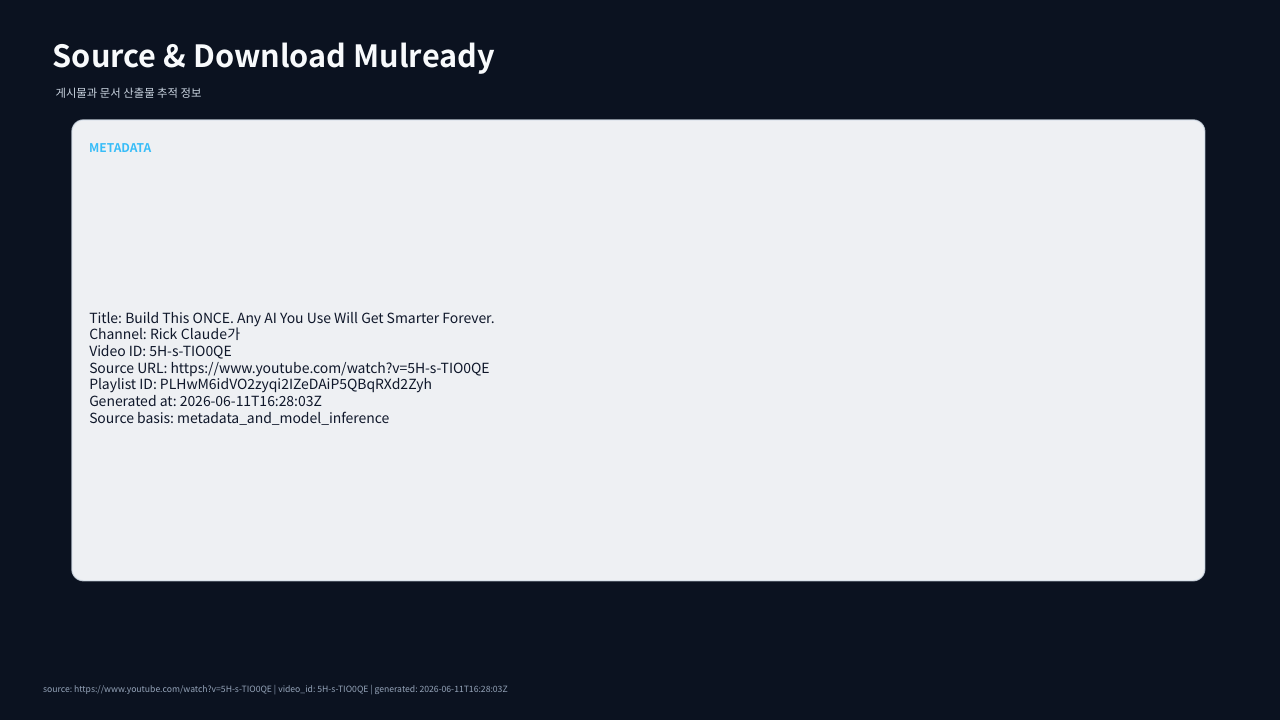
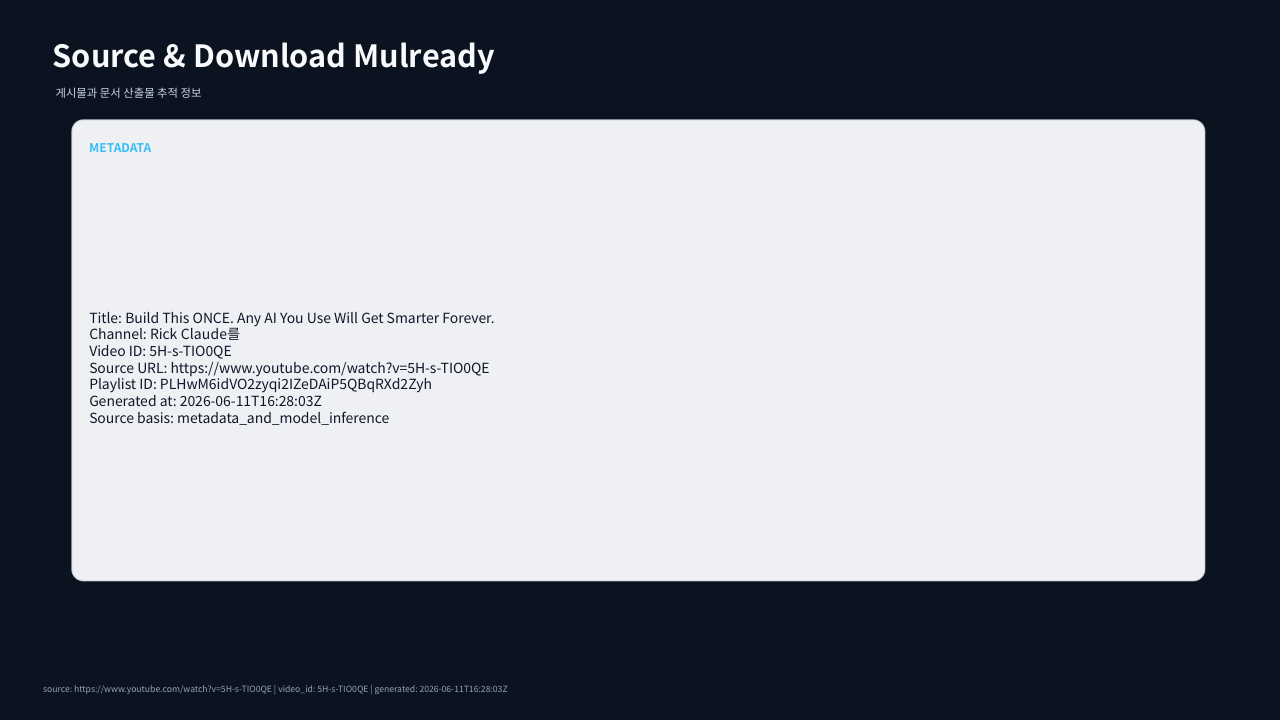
Claude가: Claude가 -> Claude를
